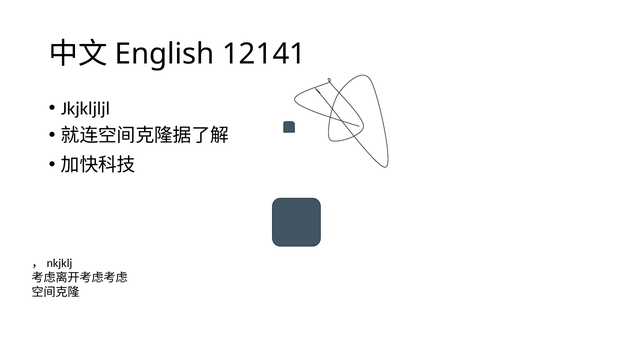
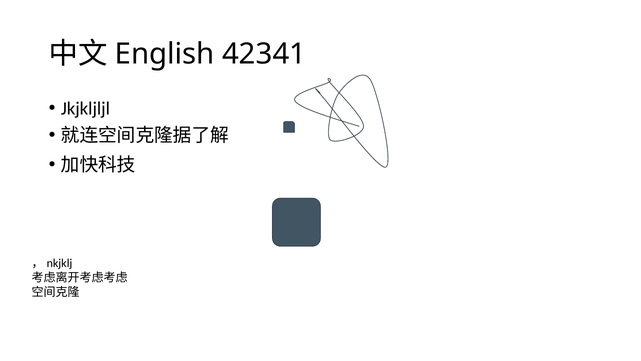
12141: 12141 -> 42341
